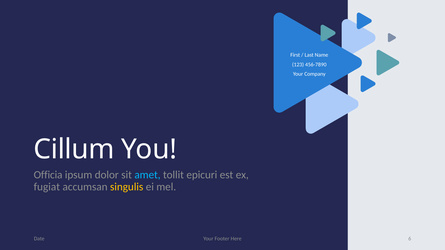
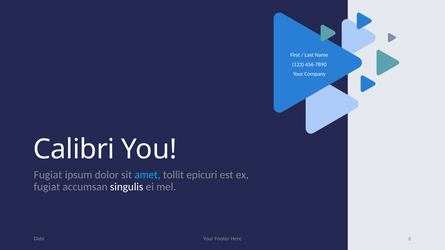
Cillum: Cillum -> Calibri
Officia at (48, 175): Officia -> Fugiat
singulis colour: yellow -> white
